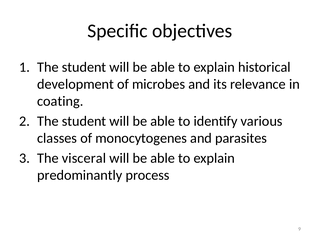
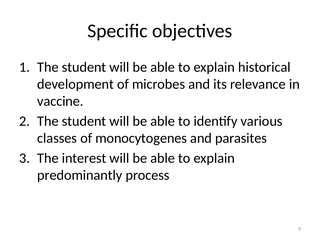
coating: coating -> vaccine
visceral: visceral -> interest
